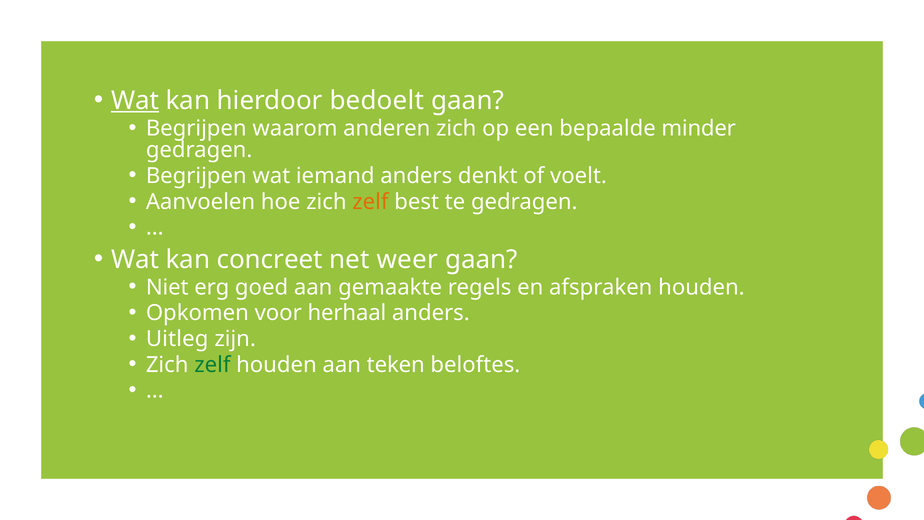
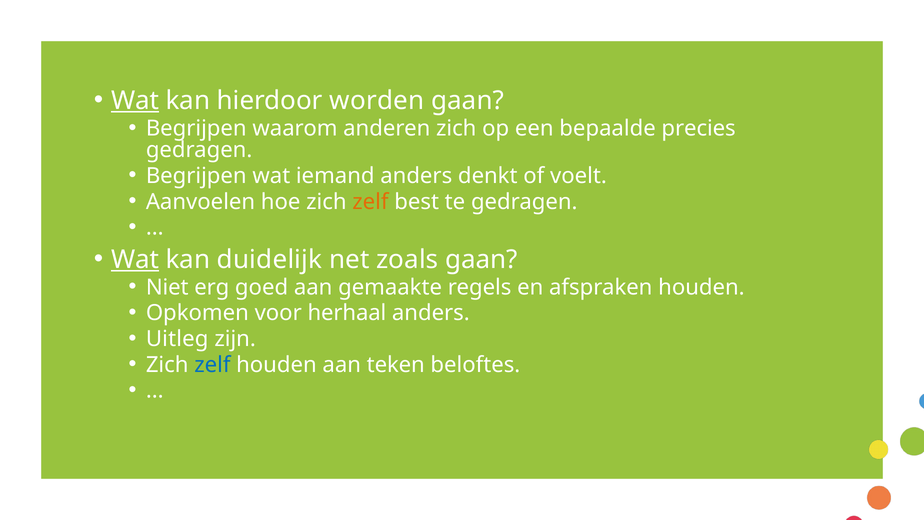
bedoelt: bedoelt -> worden
minder: minder -> precies
Wat at (135, 259) underline: none -> present
concreet: concreet -> duidelijk
weer: weer -> zoals
zelf at (212, 365) colour: green -> blue
